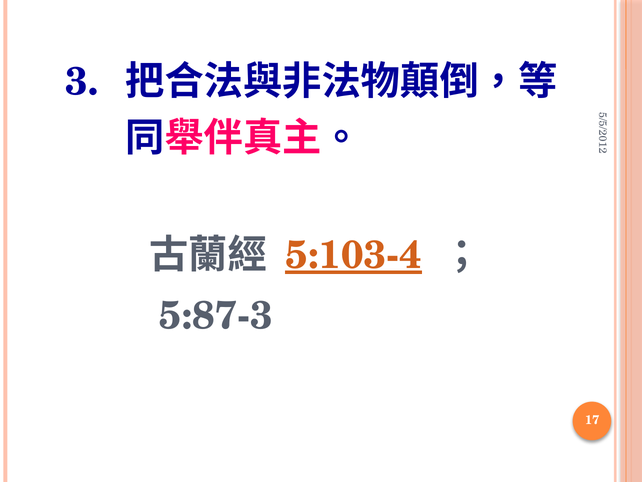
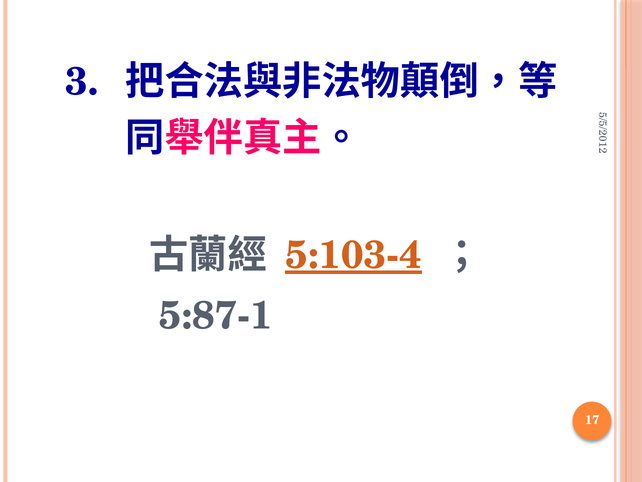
5:87-3: 5:87-3 -> 5:87-1
